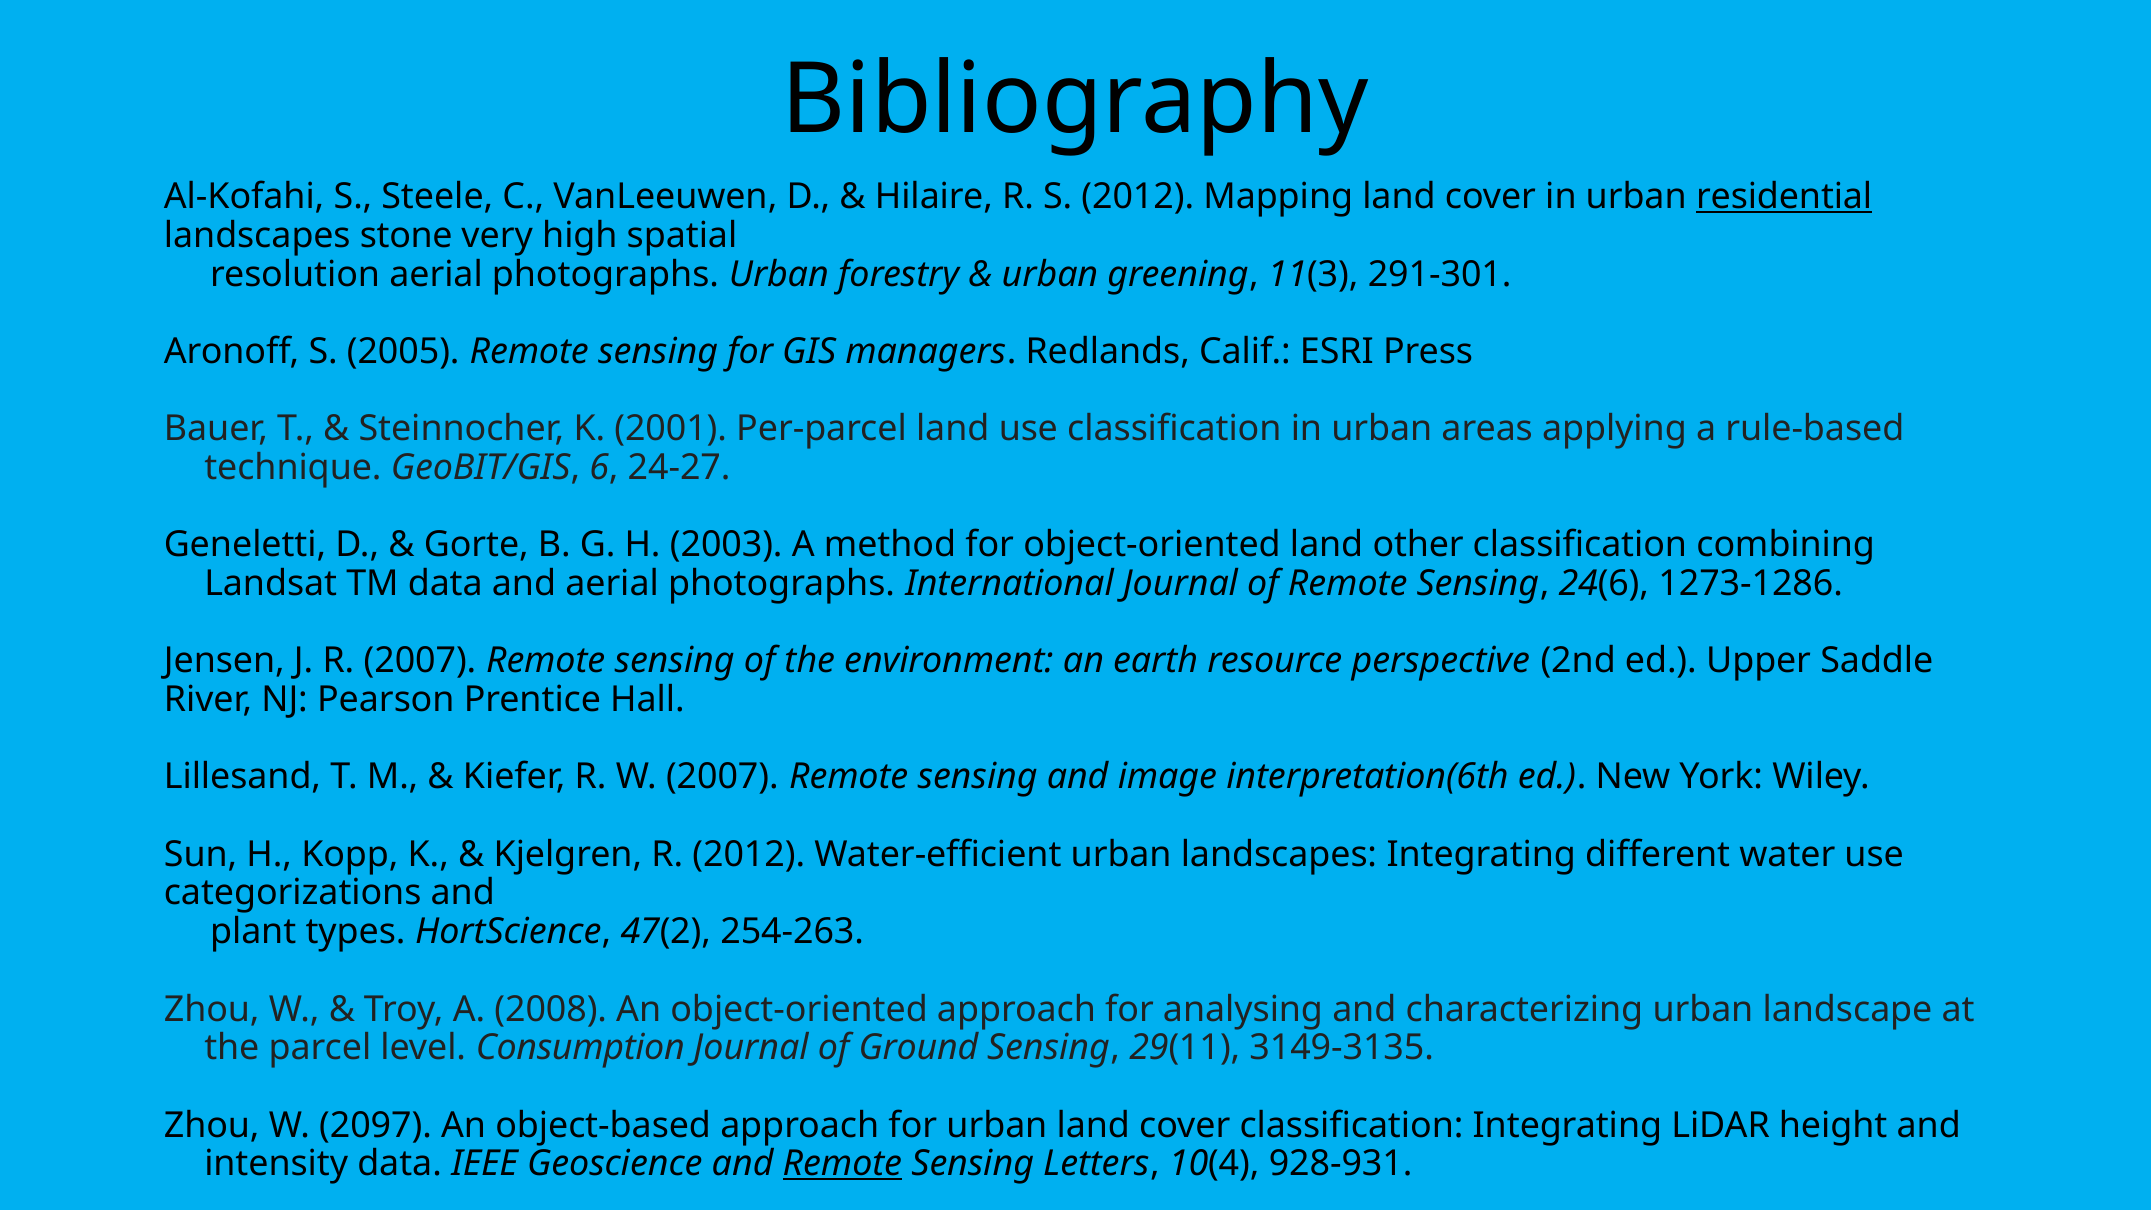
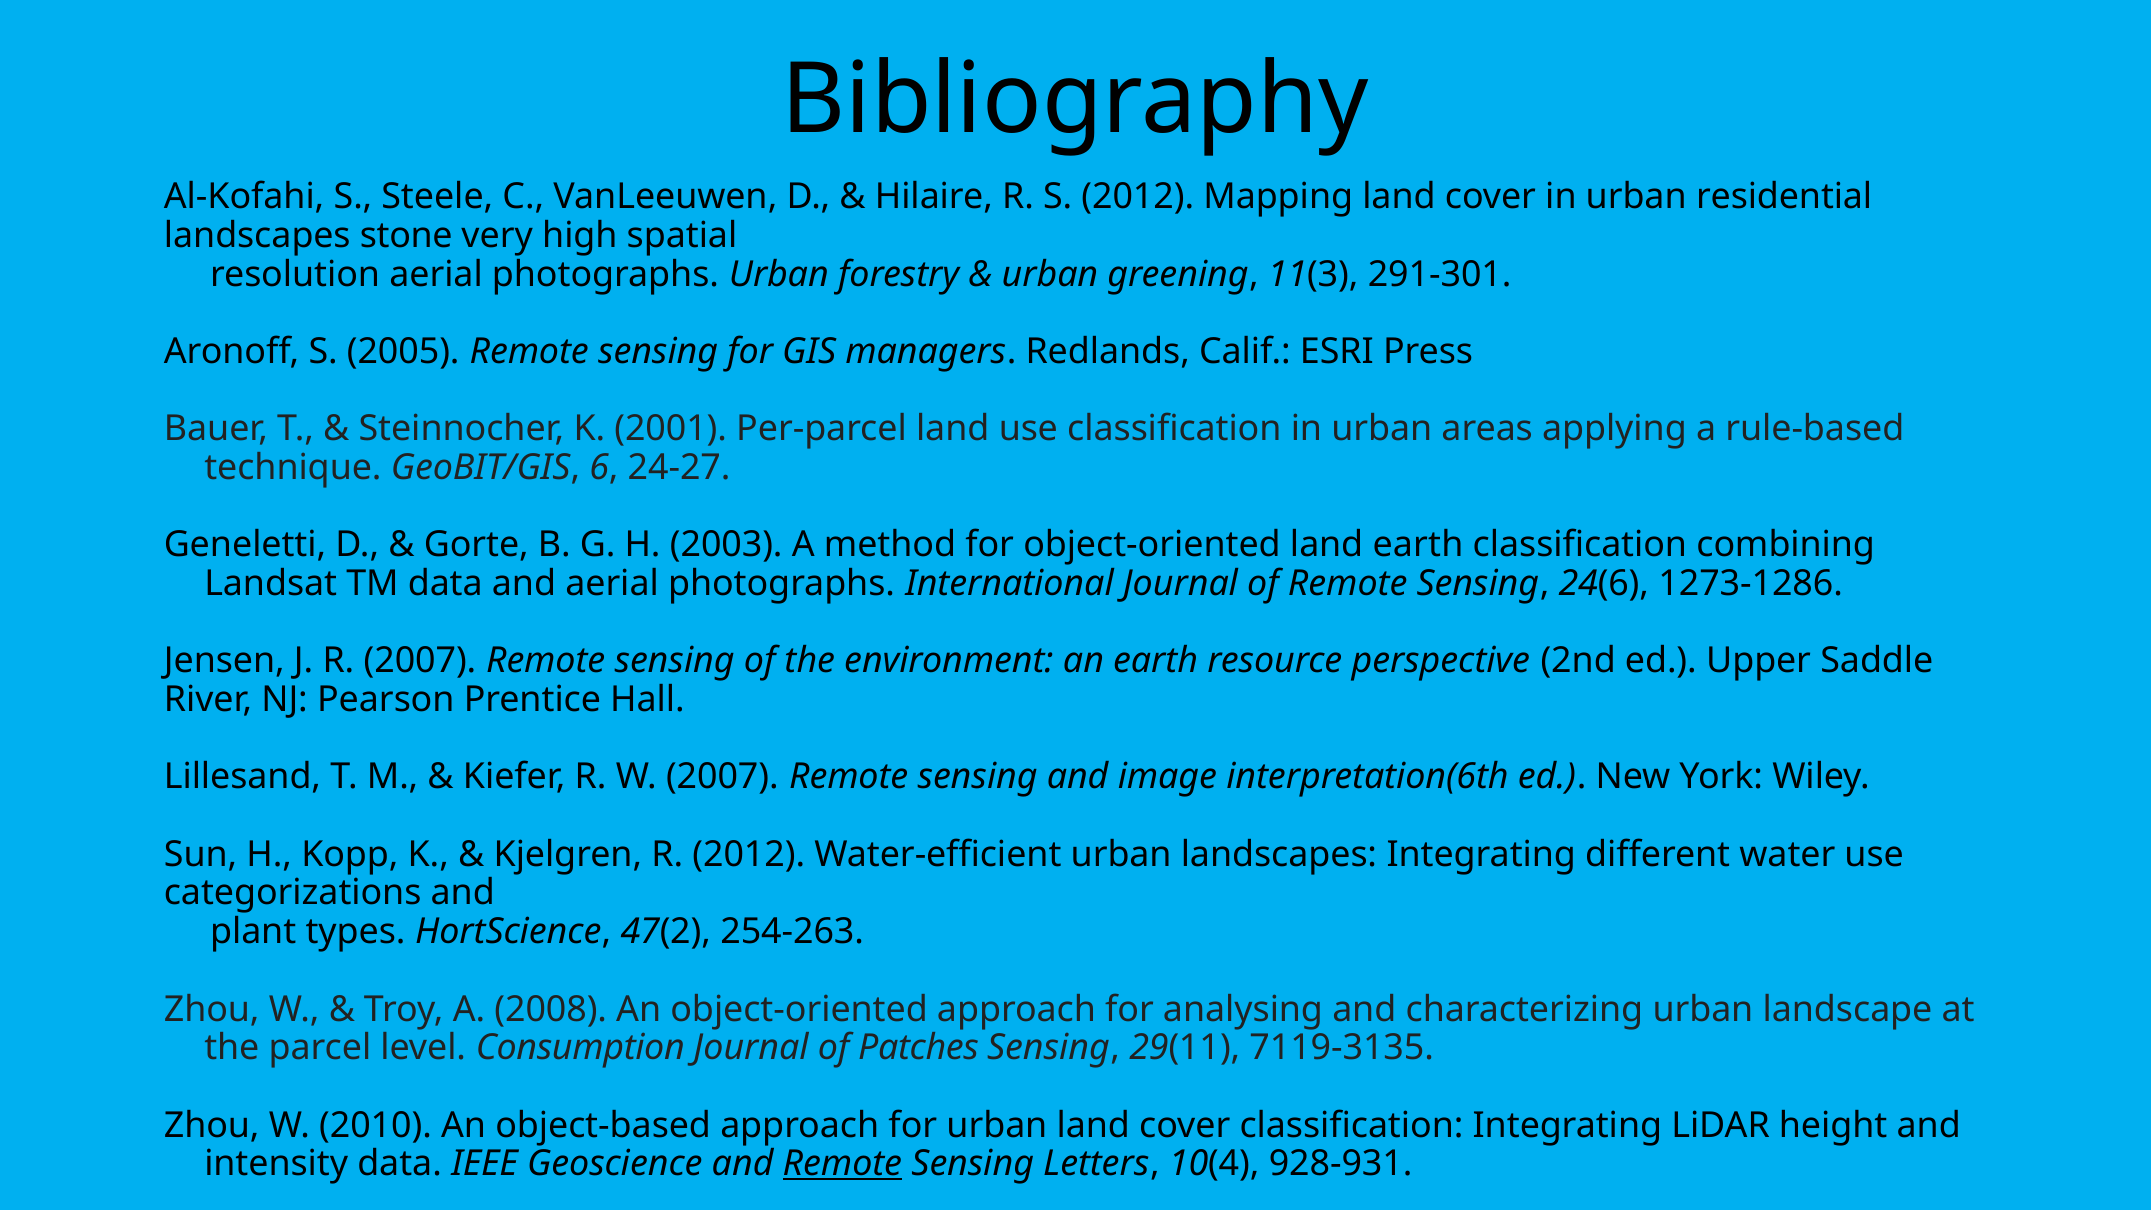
residential underline: present -> none
land other: other -> earth
Ground: Ground -> Patches
3149-3135: 3149-3135 -> 7119-3135
2097: 2097 -> 2010
